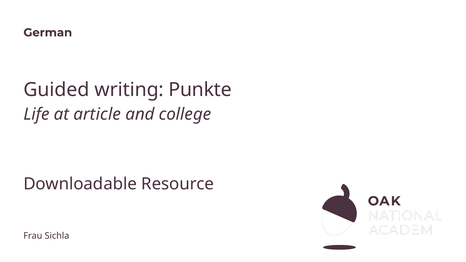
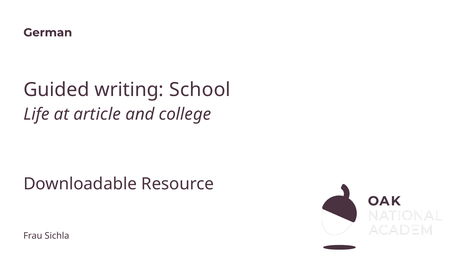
Punkte: Punkte -> School
